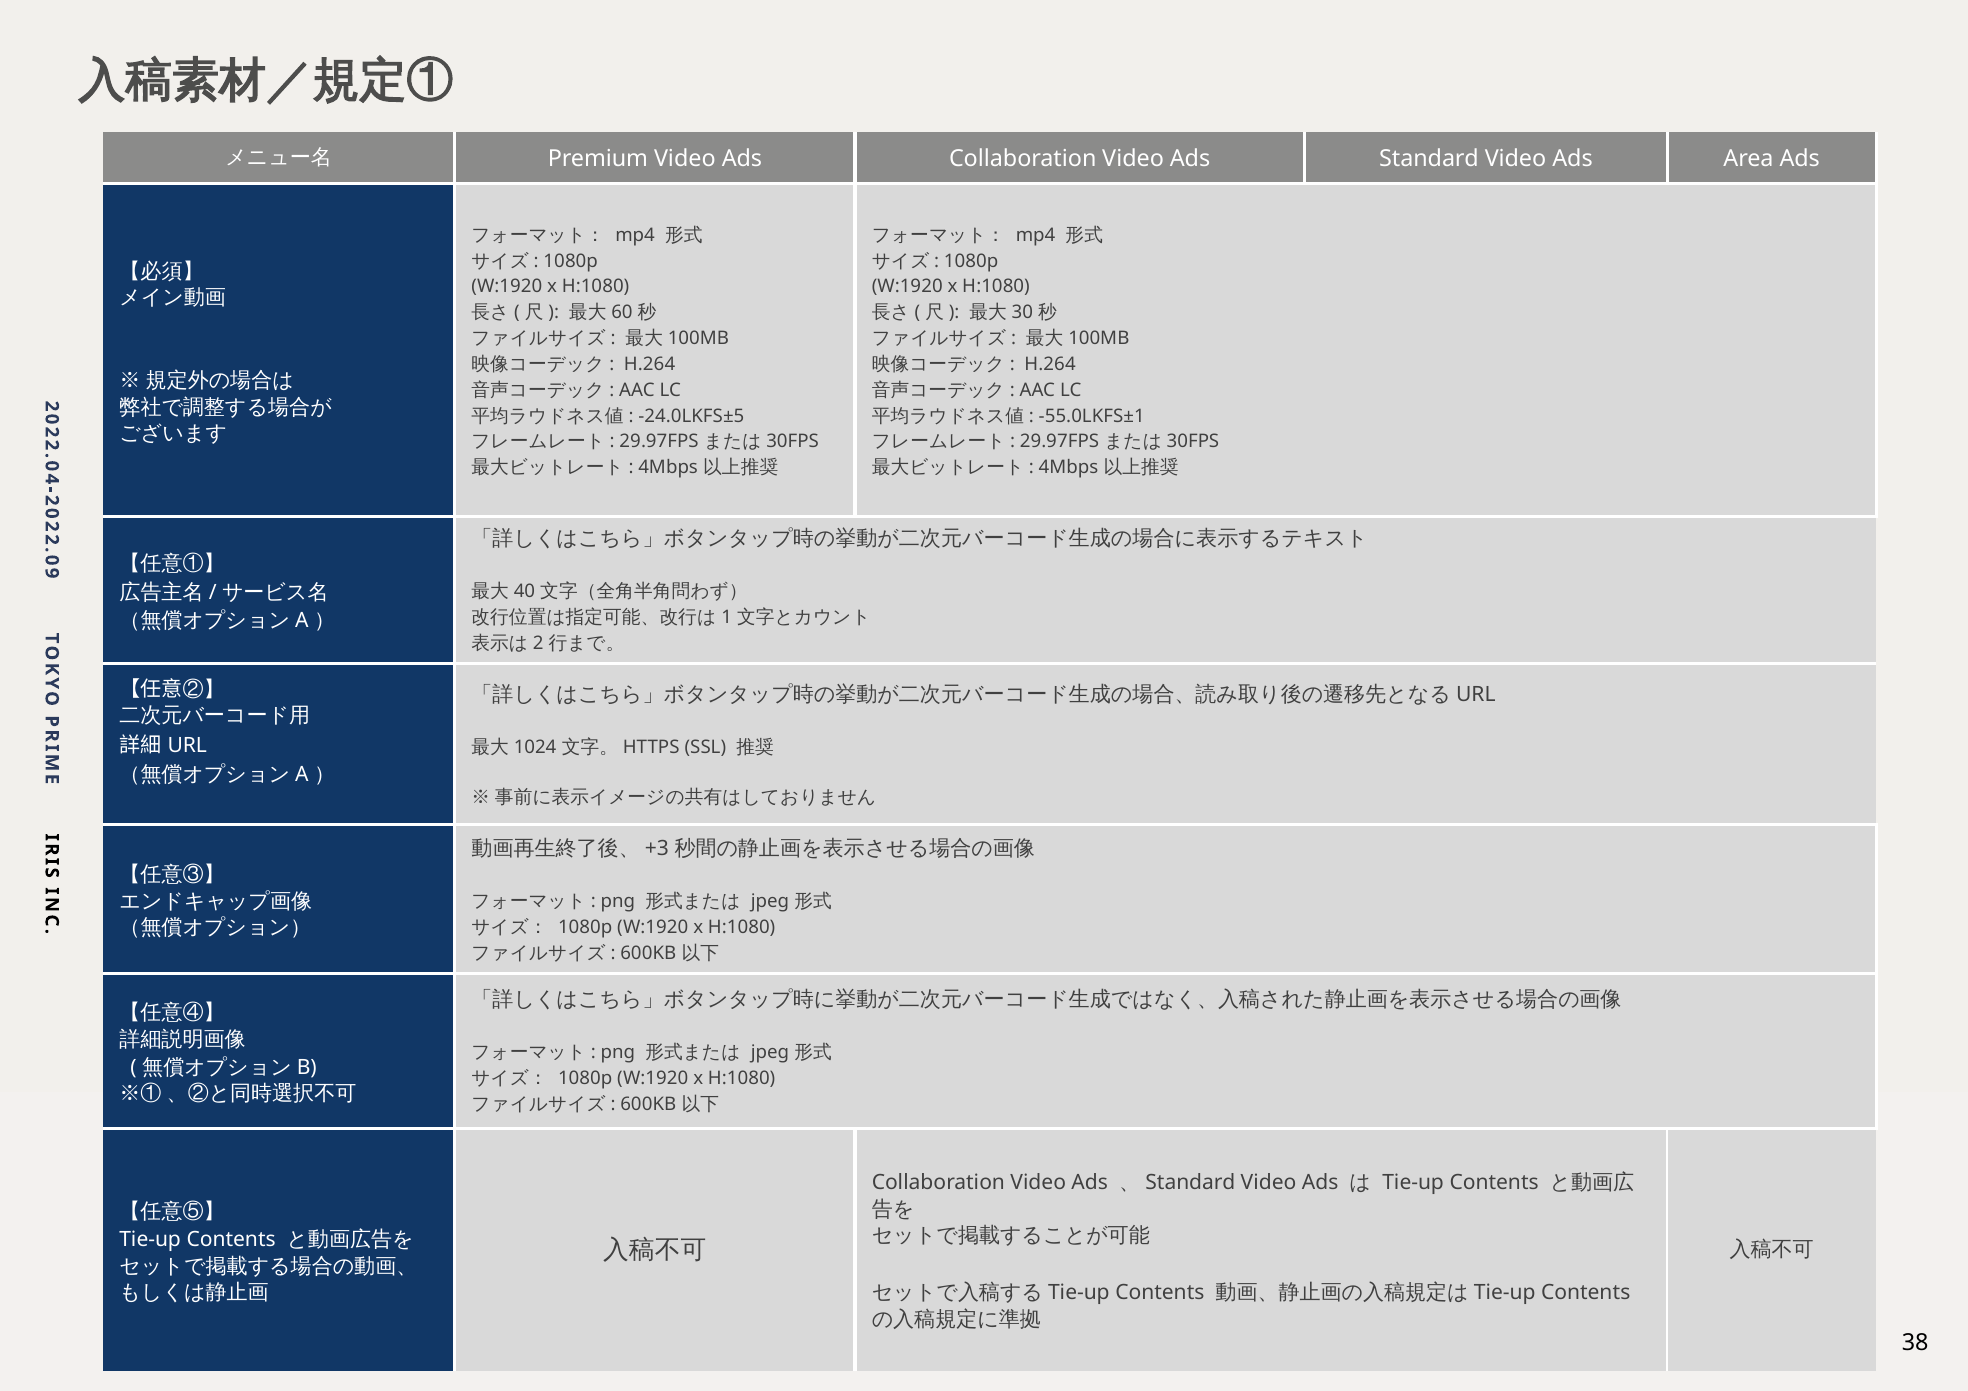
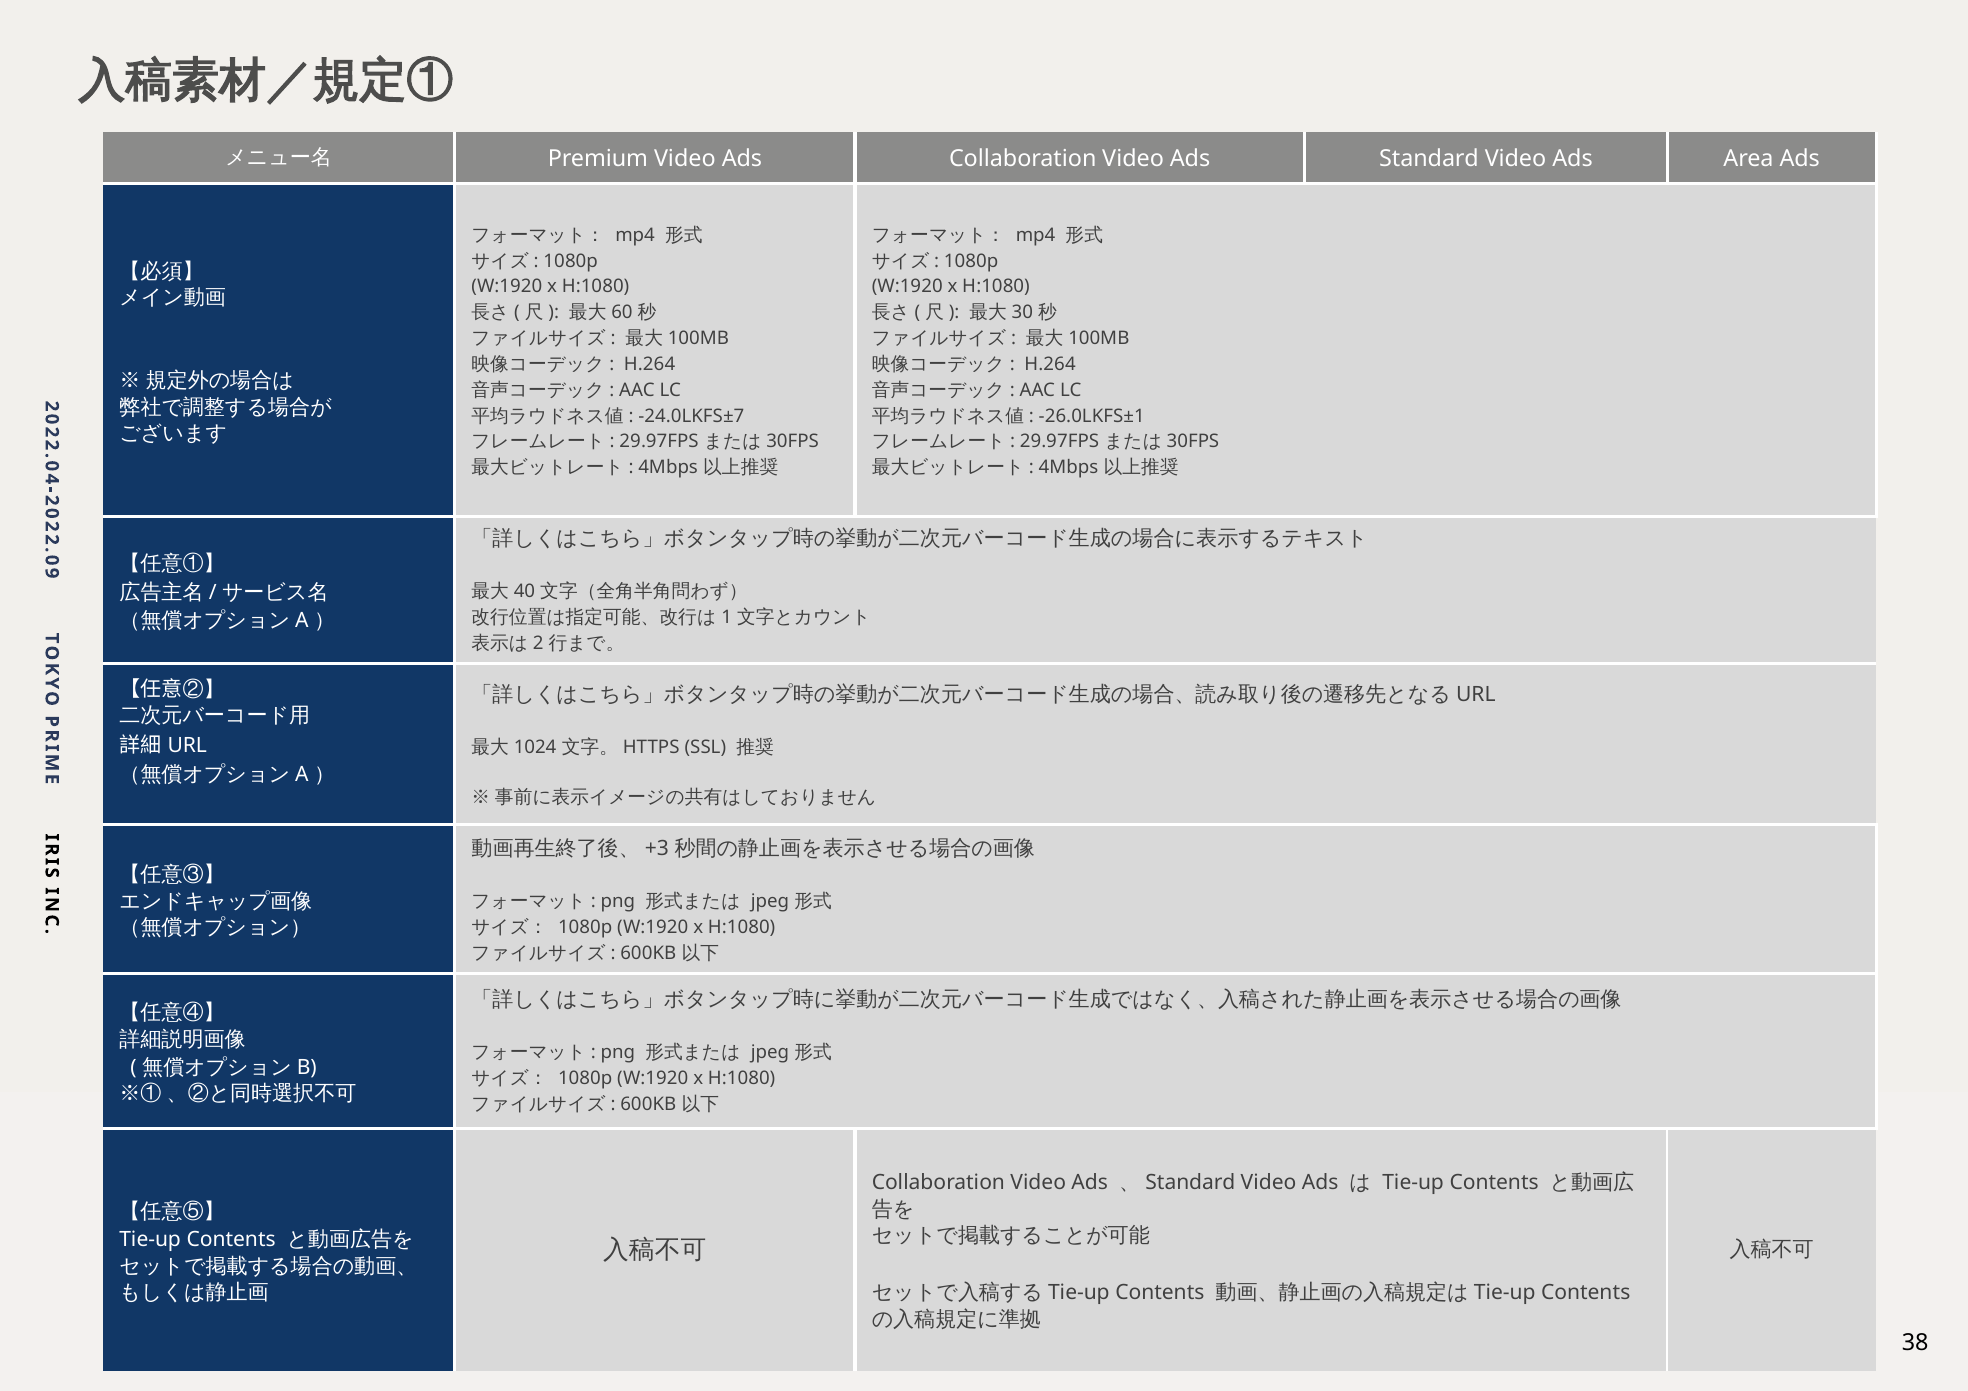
-24.0LKFS±5: -24.0LKFS±5 -> -24.0LKFS±7
-55.0LKFS±1: -55.0LKFS±1 -> -26.0LKFS±1
